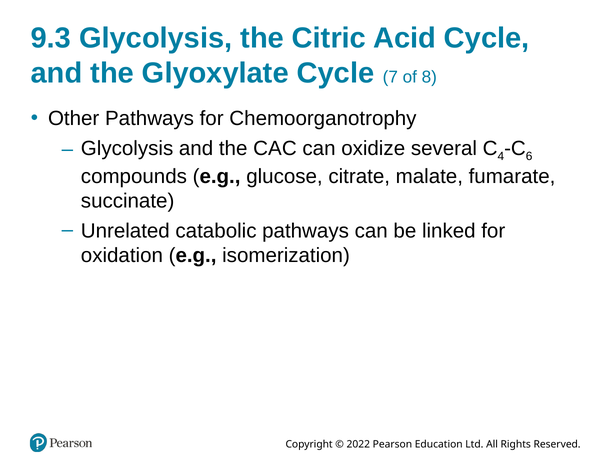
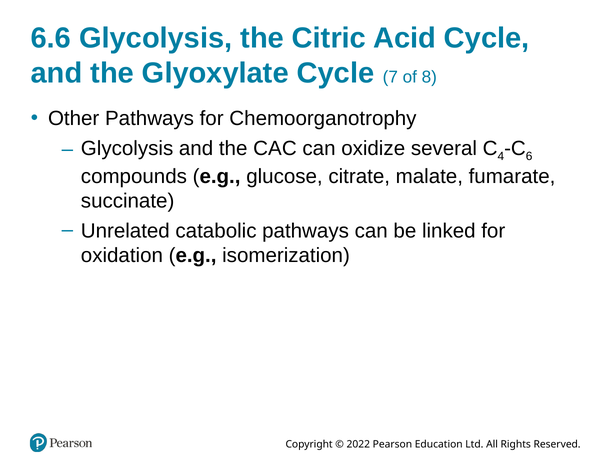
9.3: 9.3 -> 6.6
